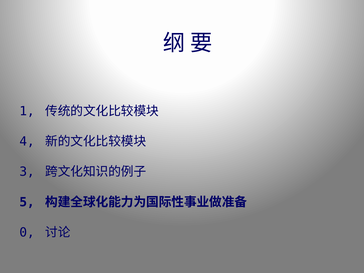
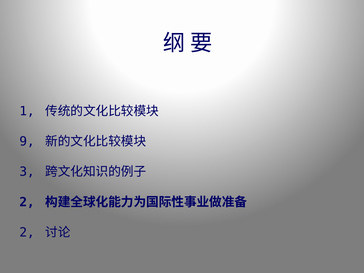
4: 4 -> 9
5 at (27, 202): 5 -> 2
0 at (27, 232): 0 -> 2
